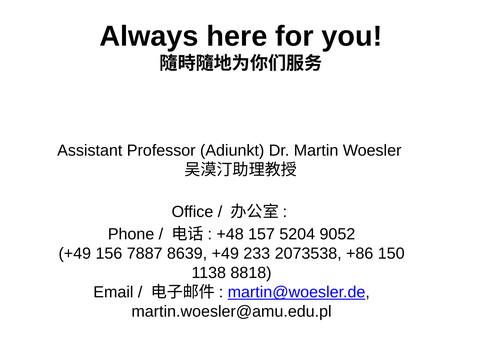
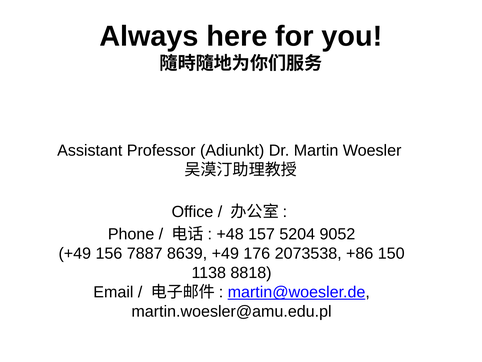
233: 233 -> 176
